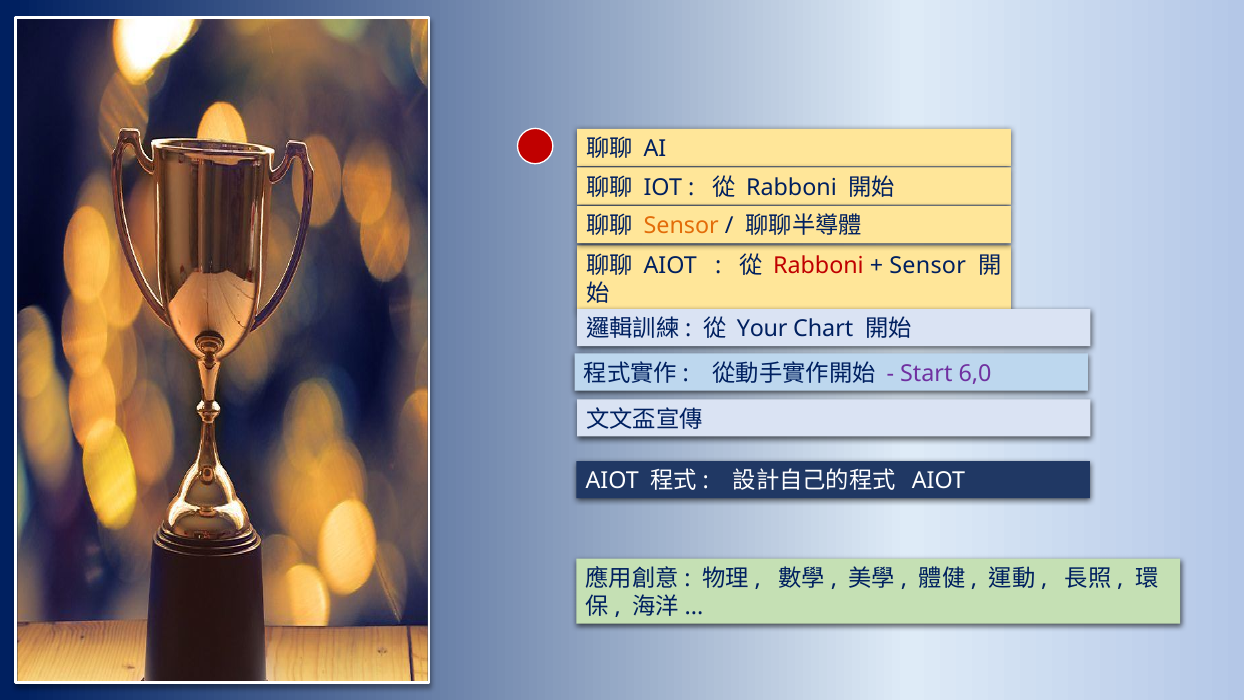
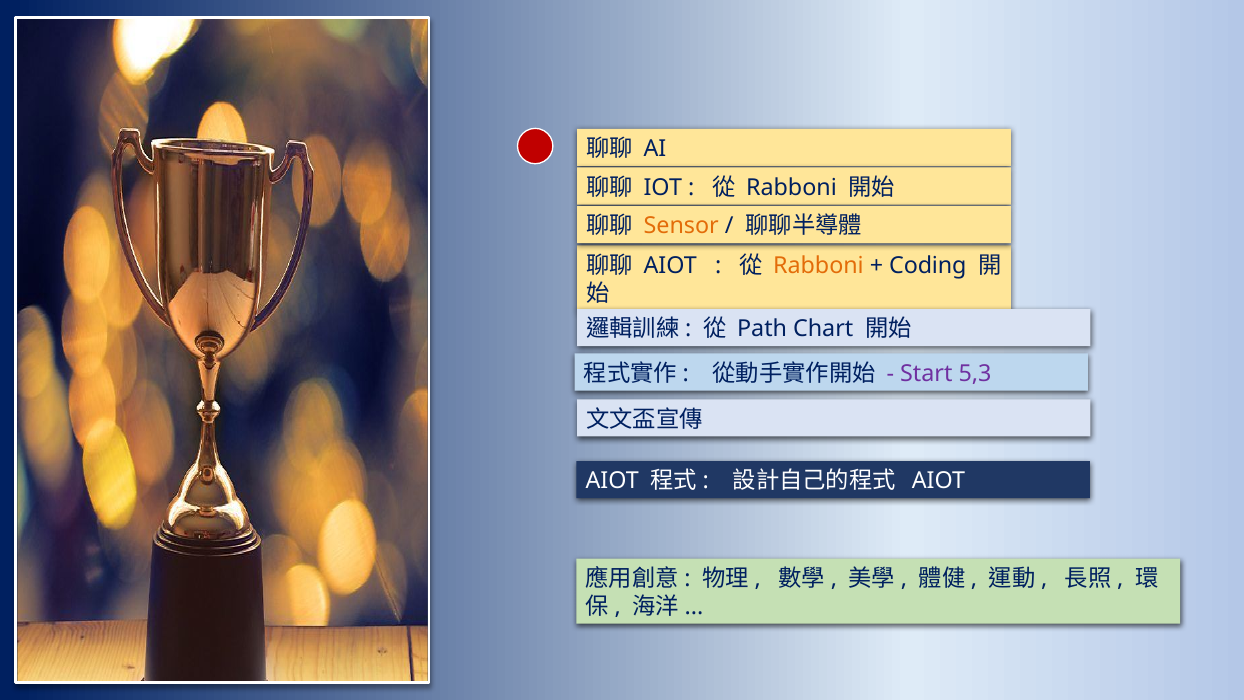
Rabboni at (818, 266) colour: red -> orange
Sensor at (928, 266): Sensor -> Coding
Your: Your -> Path
6,0: 6,0 -> 5,3
